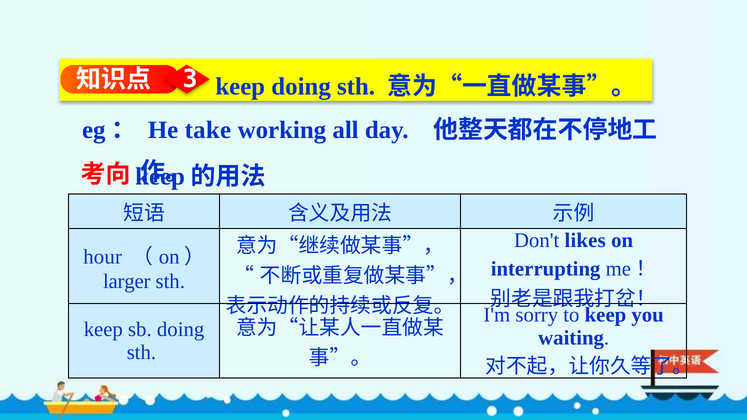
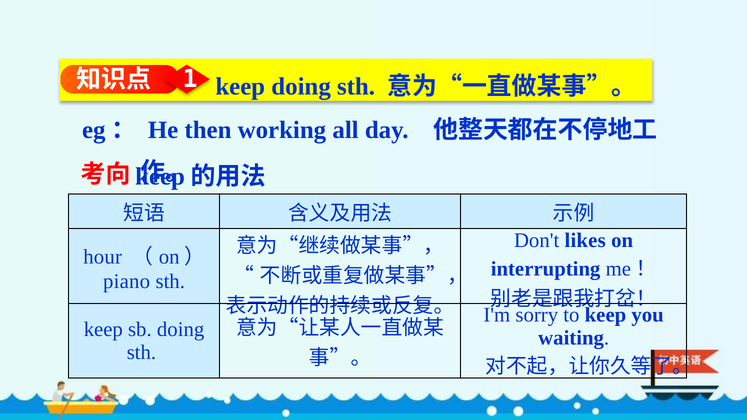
3: 3 -> 1
take: take -> then
larger: larger -> piano
